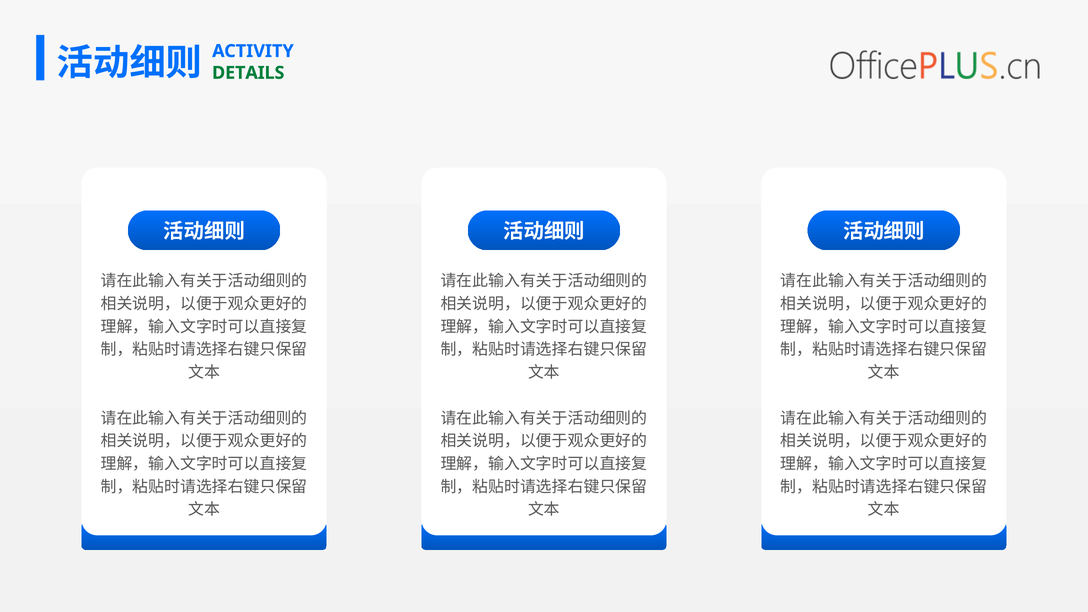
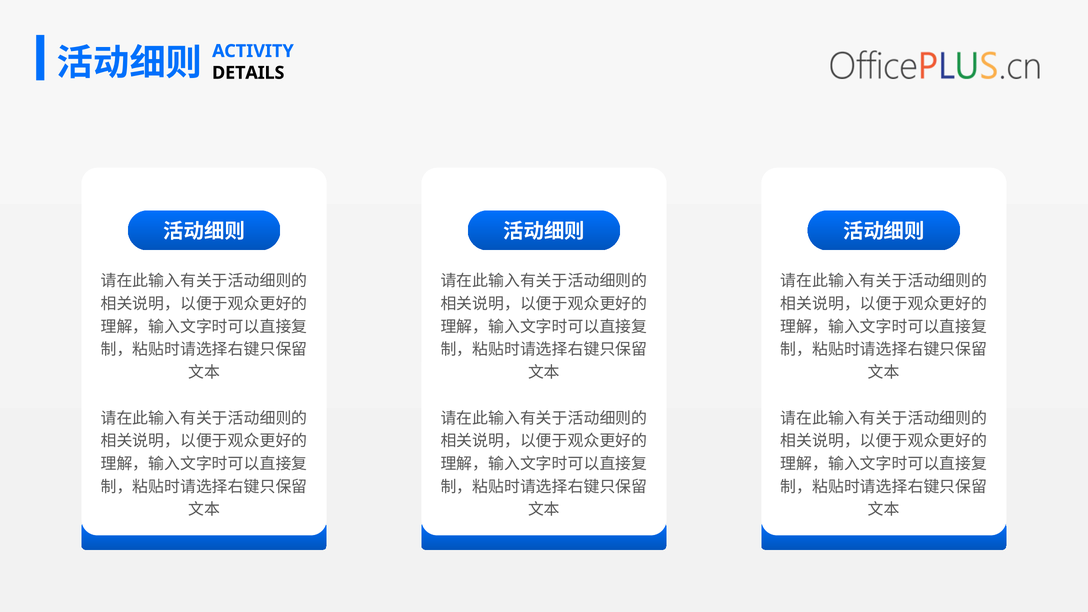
DETAILS colour: green -> black
